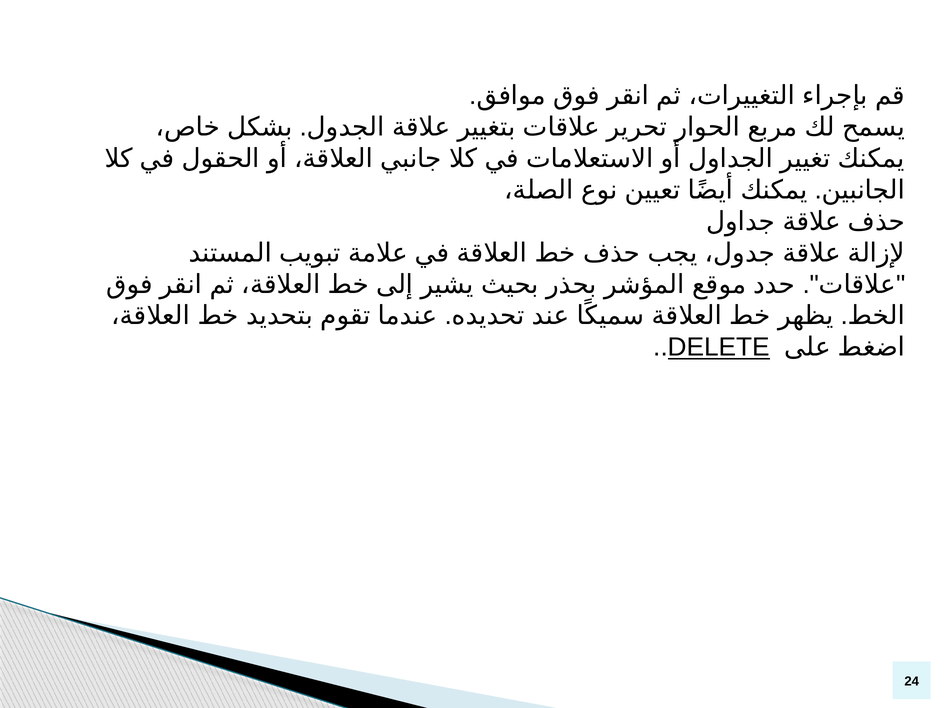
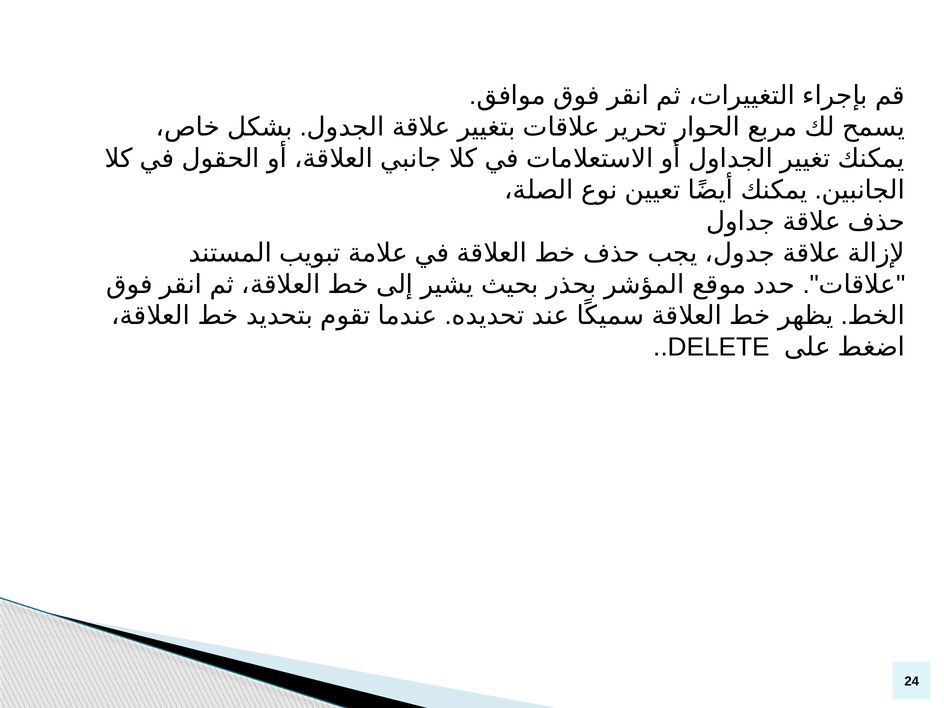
DELETE underline: present -> none
